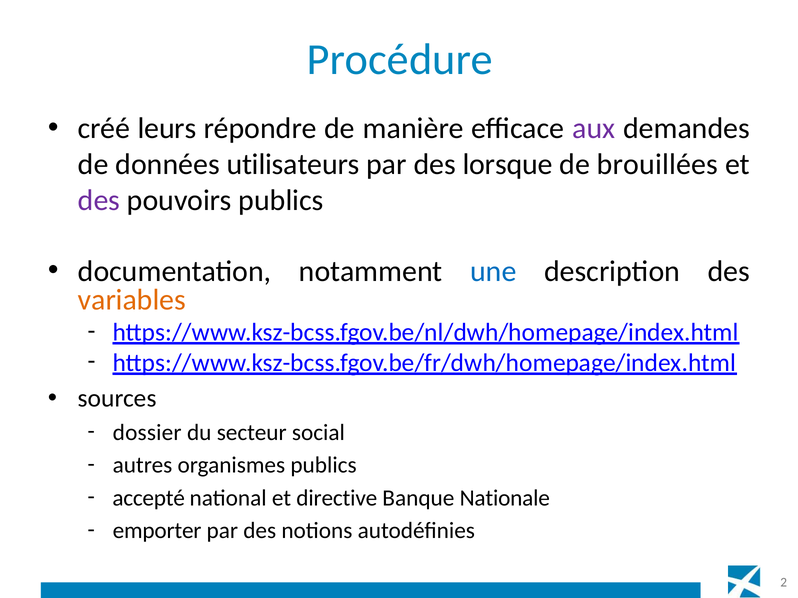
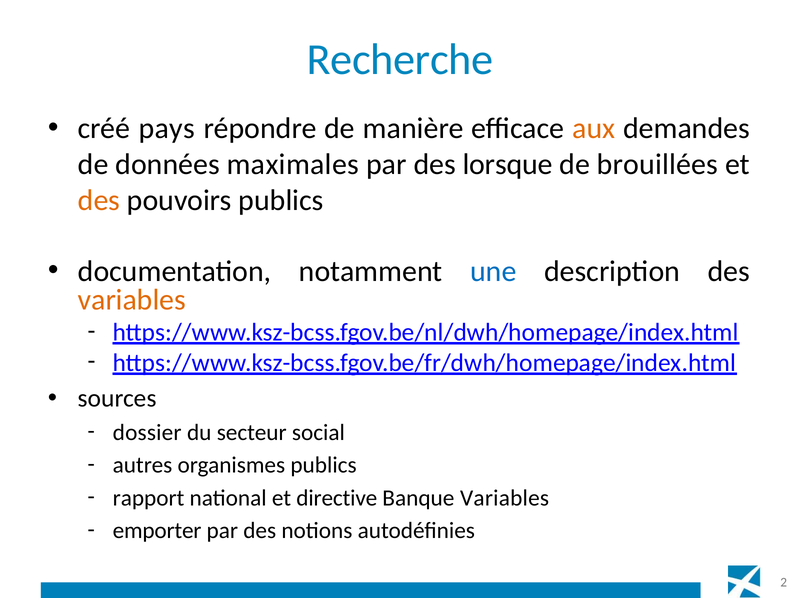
Procédure: Procédure -> Recherche
leurs: leurs -> pays
aux colour: purple -> orange
utilisateurs: utilisateurs -> maximales
des at (99, 200) colour: purple -> orange
accepté: accepté -> rapport
Banque Nationale: Nationale -> Variables
